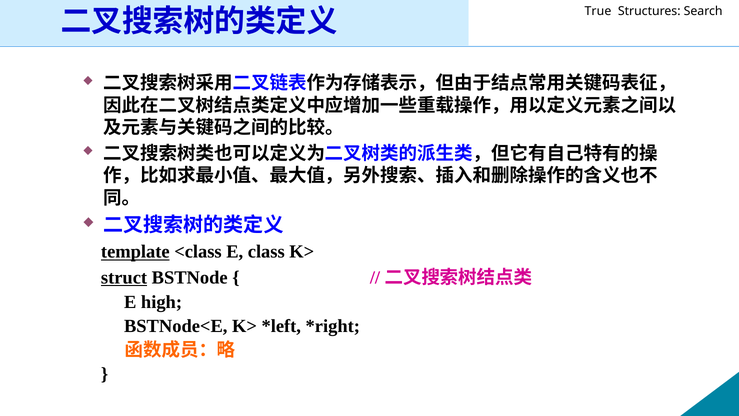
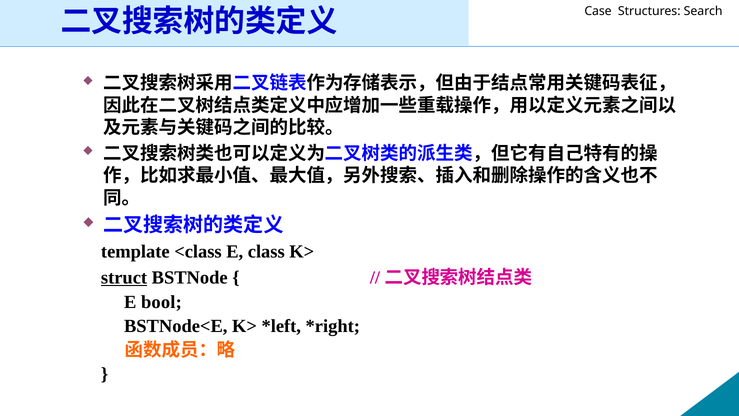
True: True -> Case
template underline: present -> none
high: high -> bool
